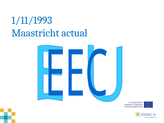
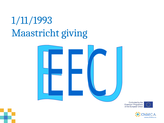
actual: actual -> giving
